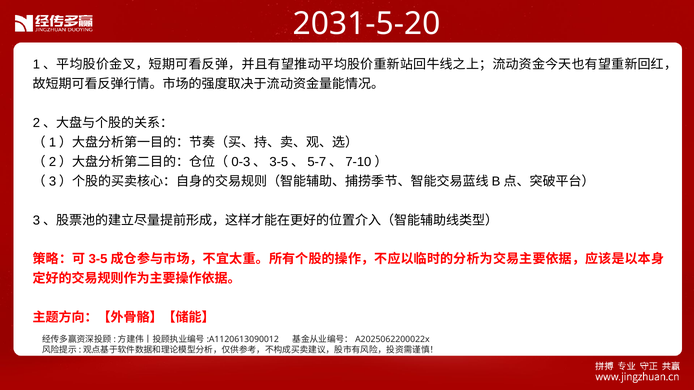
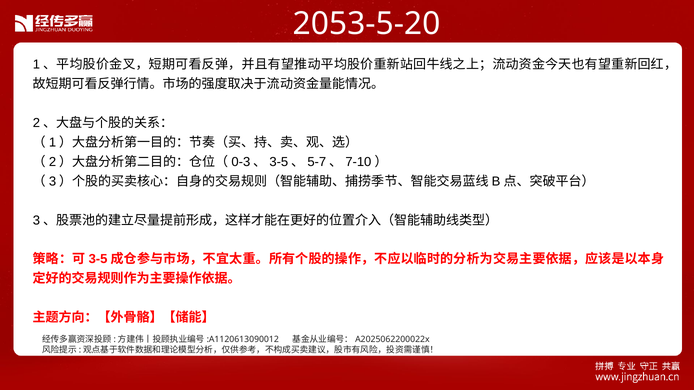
2031-5-20: 2031-5-20 -> 2053-5-20
